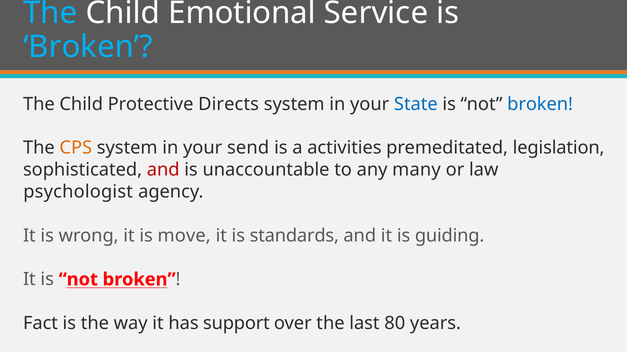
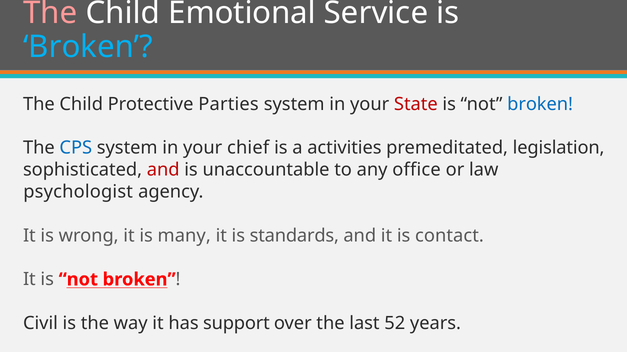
The at (50, 13) colour: light blue -> pink
Directs: Directs -> Parties
State colour: blue -> red
CPS colour: orange -> blue
send: send -> chief
many: many -> office
move: move -> many
guiding: guiding -> contact
Fact: Fact -> Civil
80: 80 -> 52
